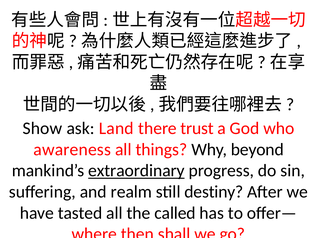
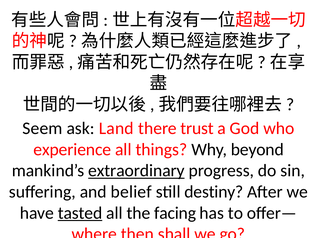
Show: Show -> Seem
awareness: awareness -> experience
realm: realm -> belief
tasted underline: none -> present
called: called -> facing
